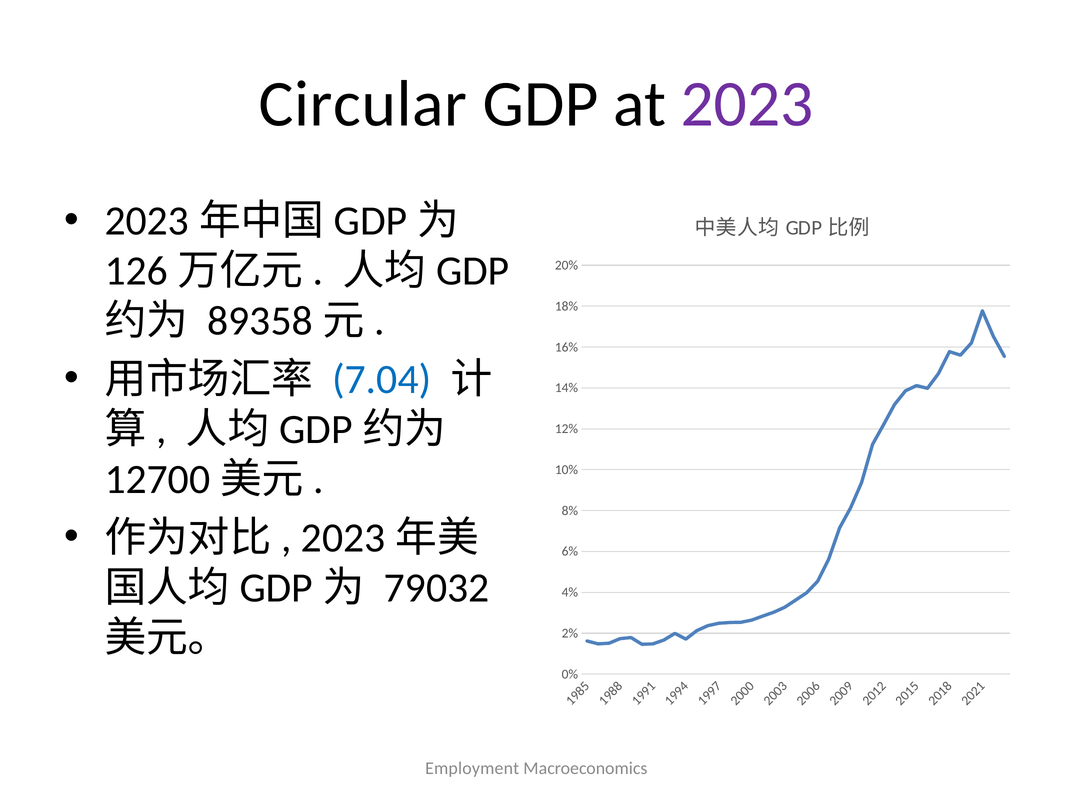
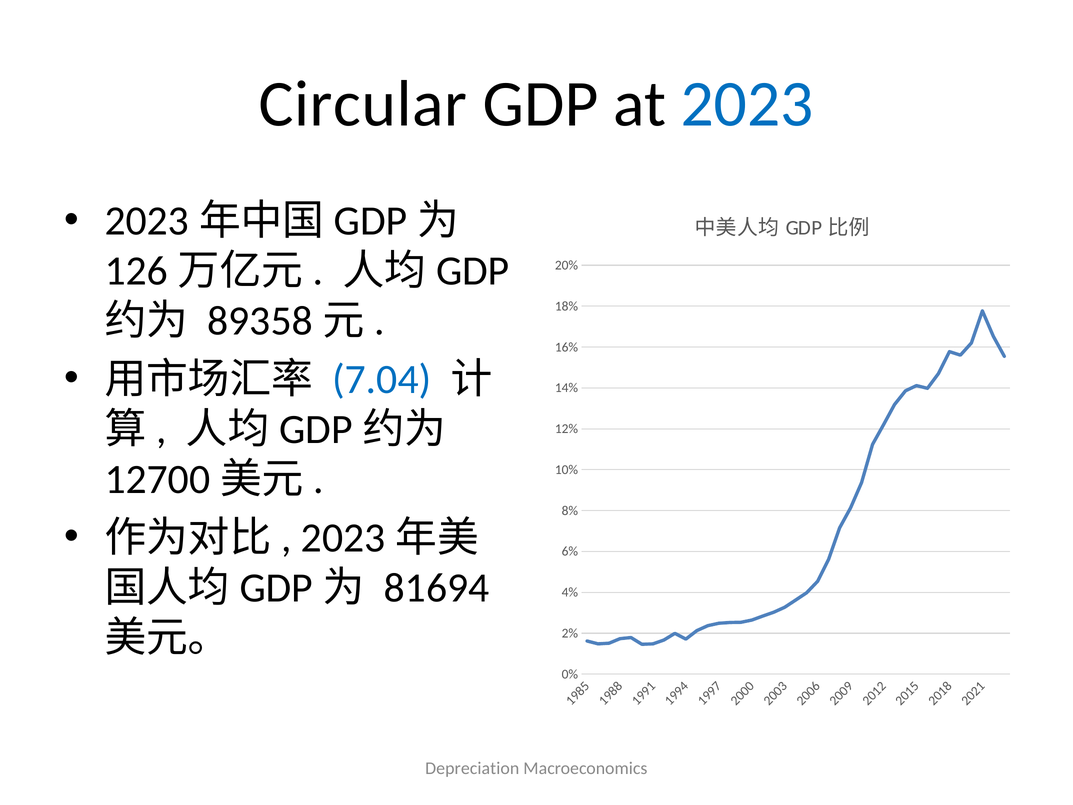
2023 colour: purple -> blue
79032: 79032 -> 81694
Employment: Employment -> Depreciation
